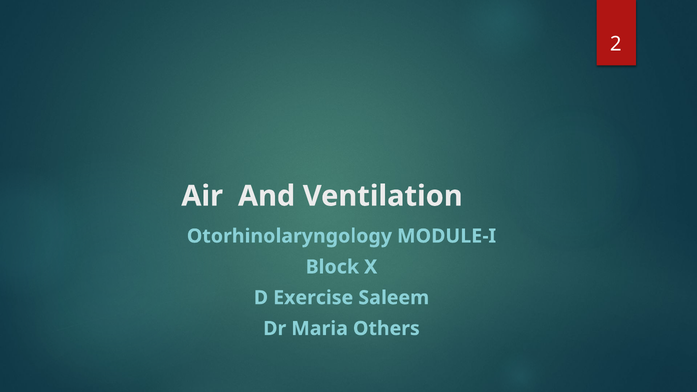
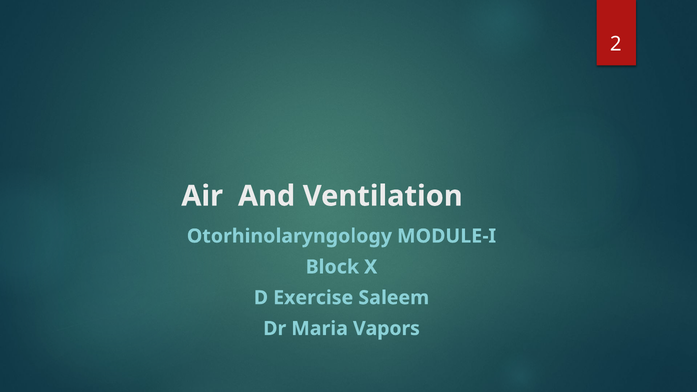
Others: Others -> Vapors
